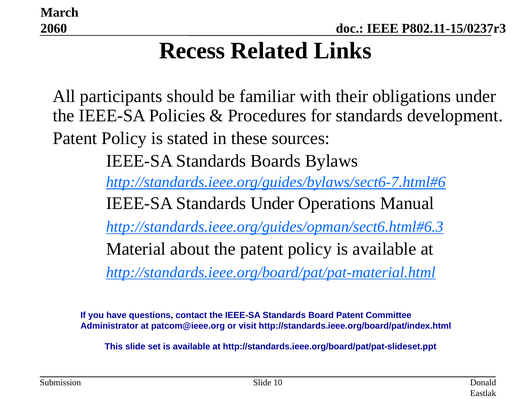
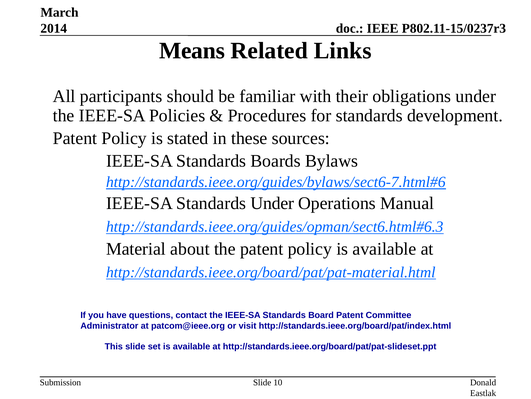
2060: 2060 -> 2014
Recess: Recess -> Means
